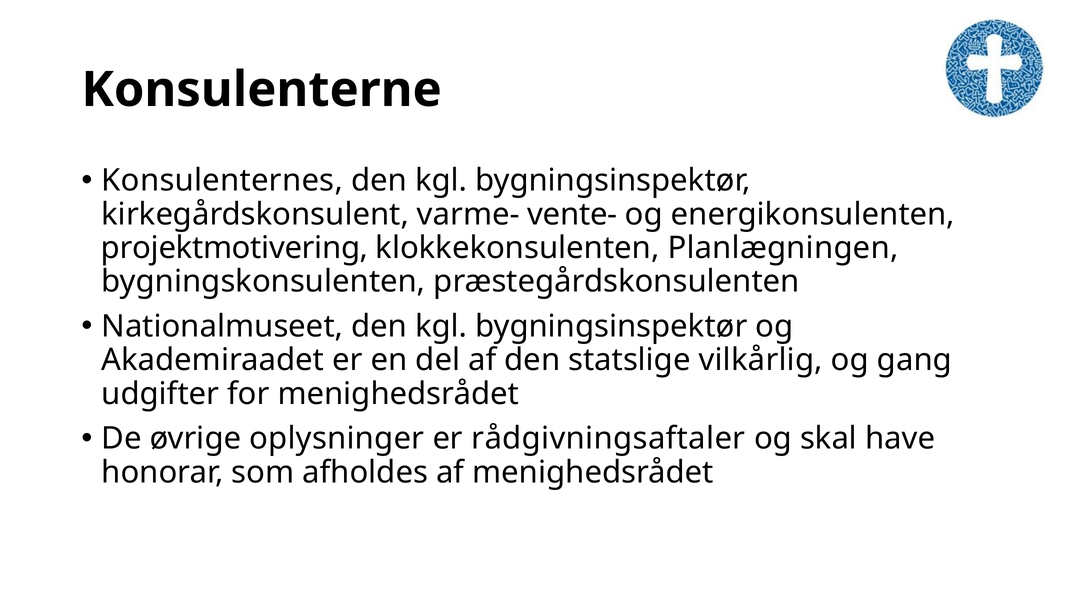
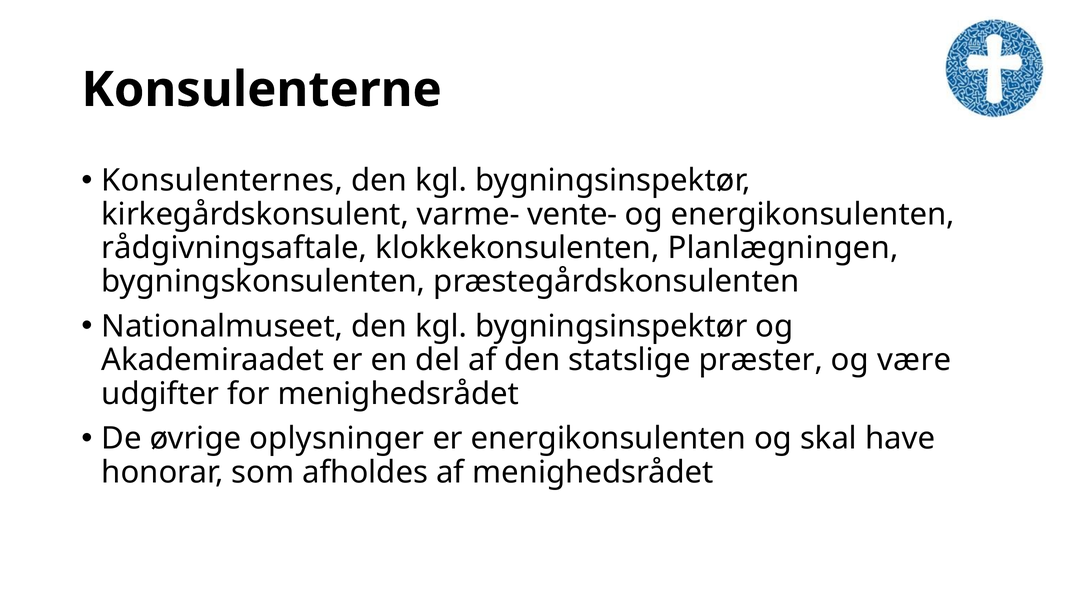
projektmotivering: projektmotivering -> rådgivningsaftale
vilkårlig: vilkårlig -> præster
gang: gang -> være
er rådgivningsaftaler: rådgivningsaftaler -> energikonsulenten
